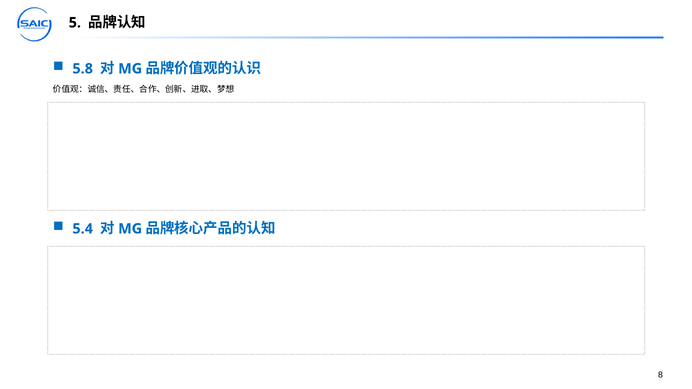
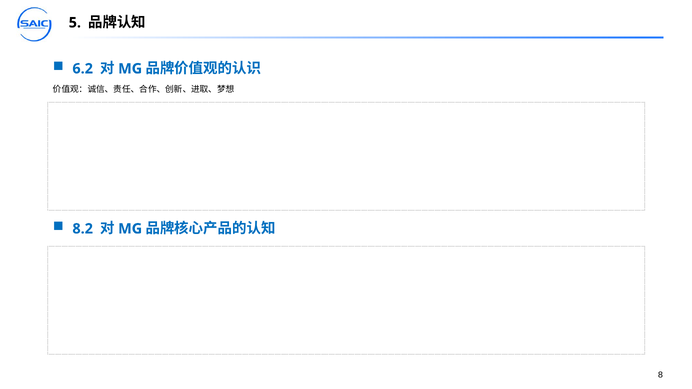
5.8: 5.8 -> 6.2
5.4: 5.4 -> 8.2
